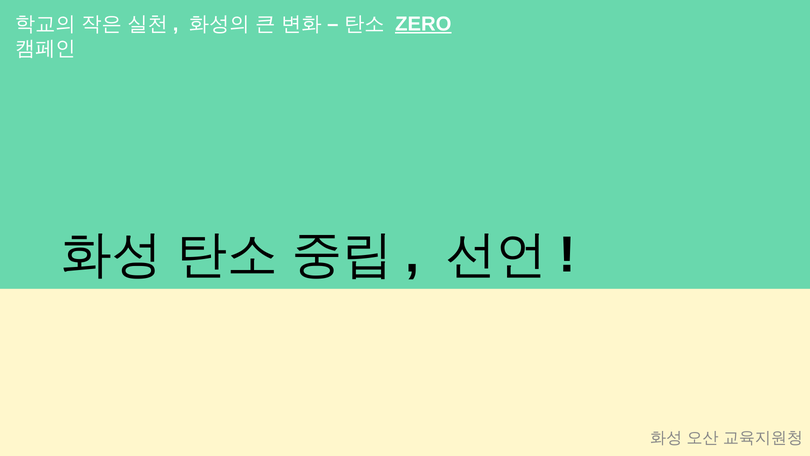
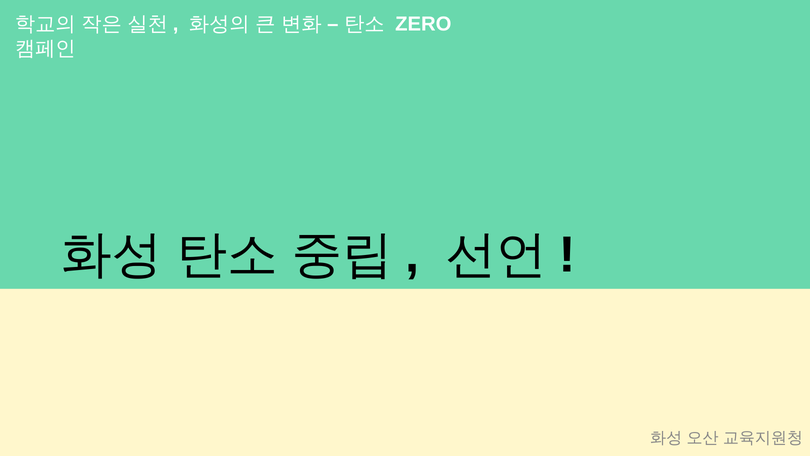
ZERO underline: present -> none
